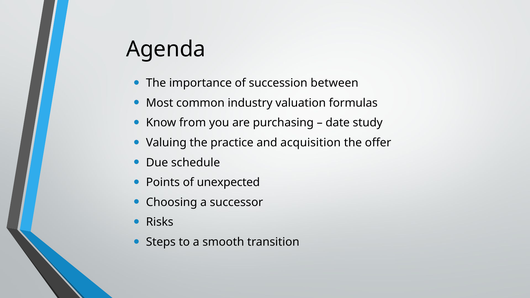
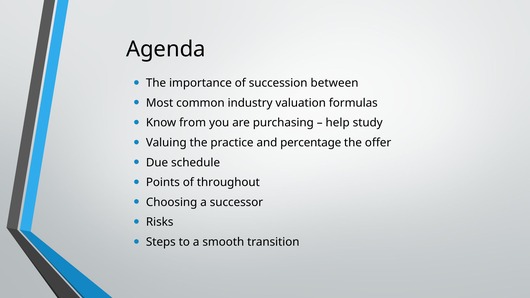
date: date -> help
acquisition: acquisition -> percentage
unexpected: unexpected -> throughout
